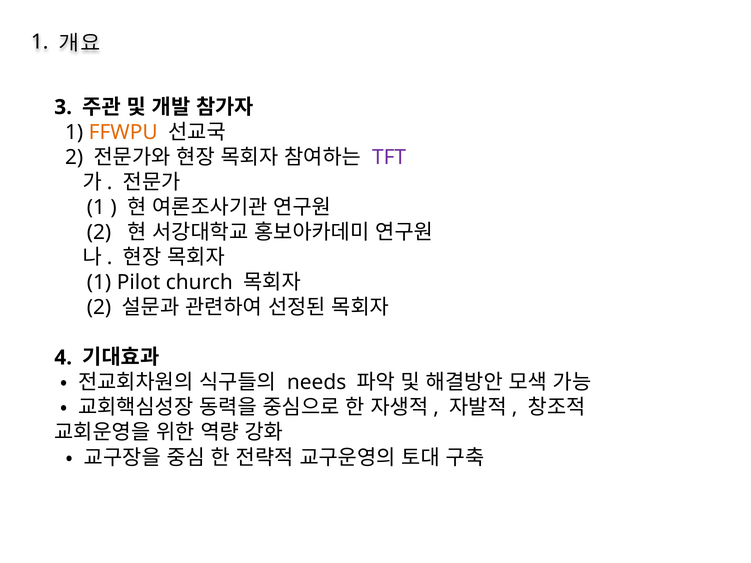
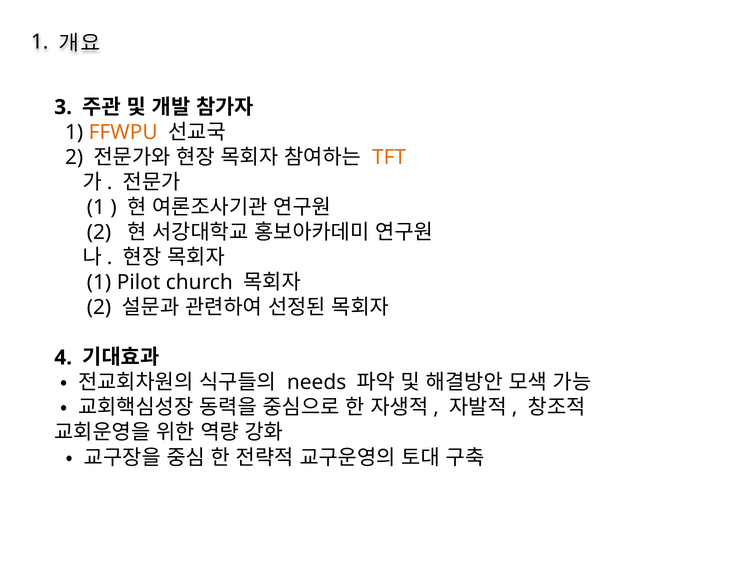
TFT colour: purple -> orange
